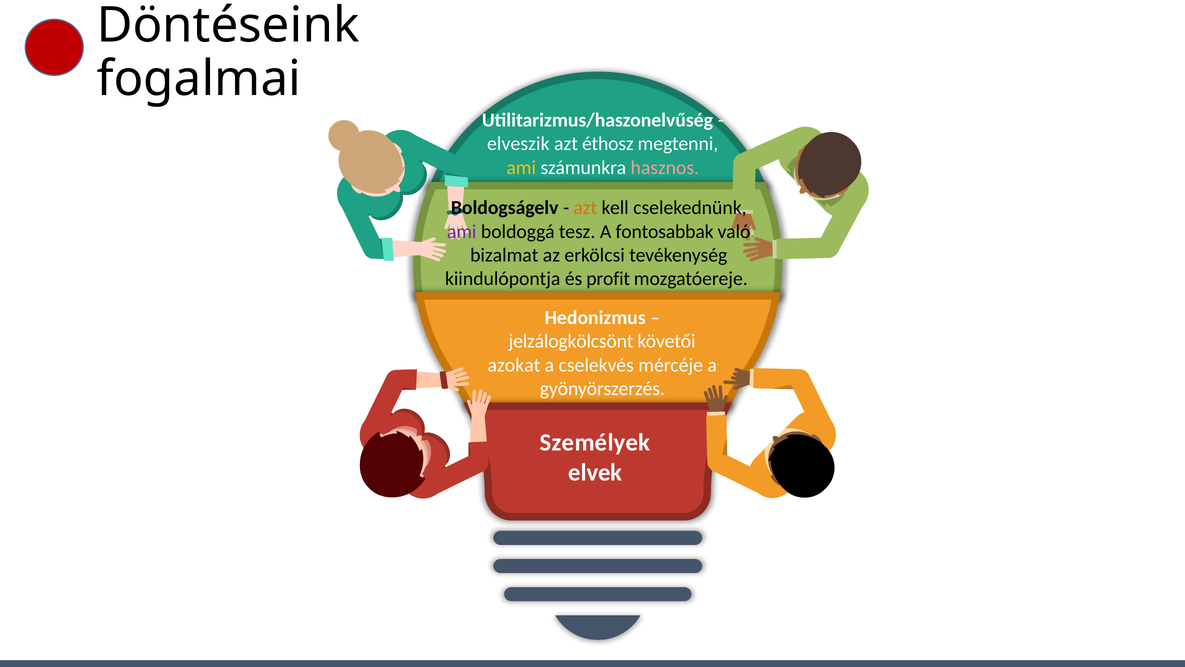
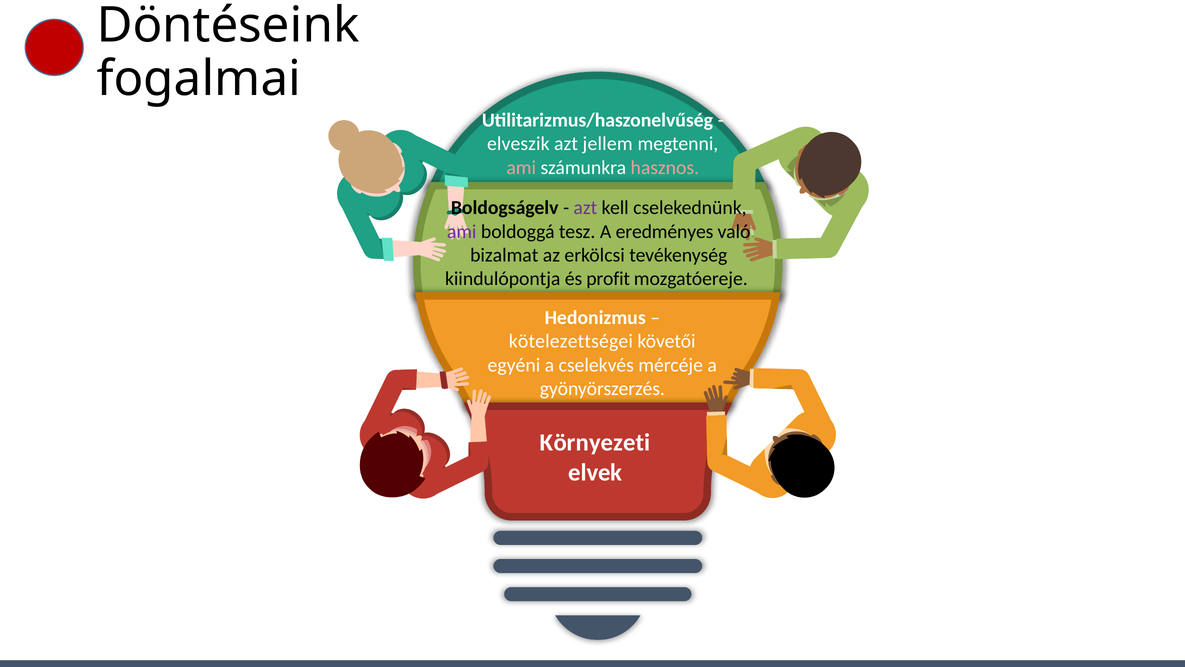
éthosz: éthosz -> jellem
ami at (521, 167) colour: yellow -> pink
azt at (585, 208) colour: orange -> purple
fontosabbak: fontosabbak -> eredményes
jelzálogkölcsönt: jelzálogkölcsönt -> kötelezettségei
azokat: azokat -> egyéni
Személyek: Személyek -> Környezeti
